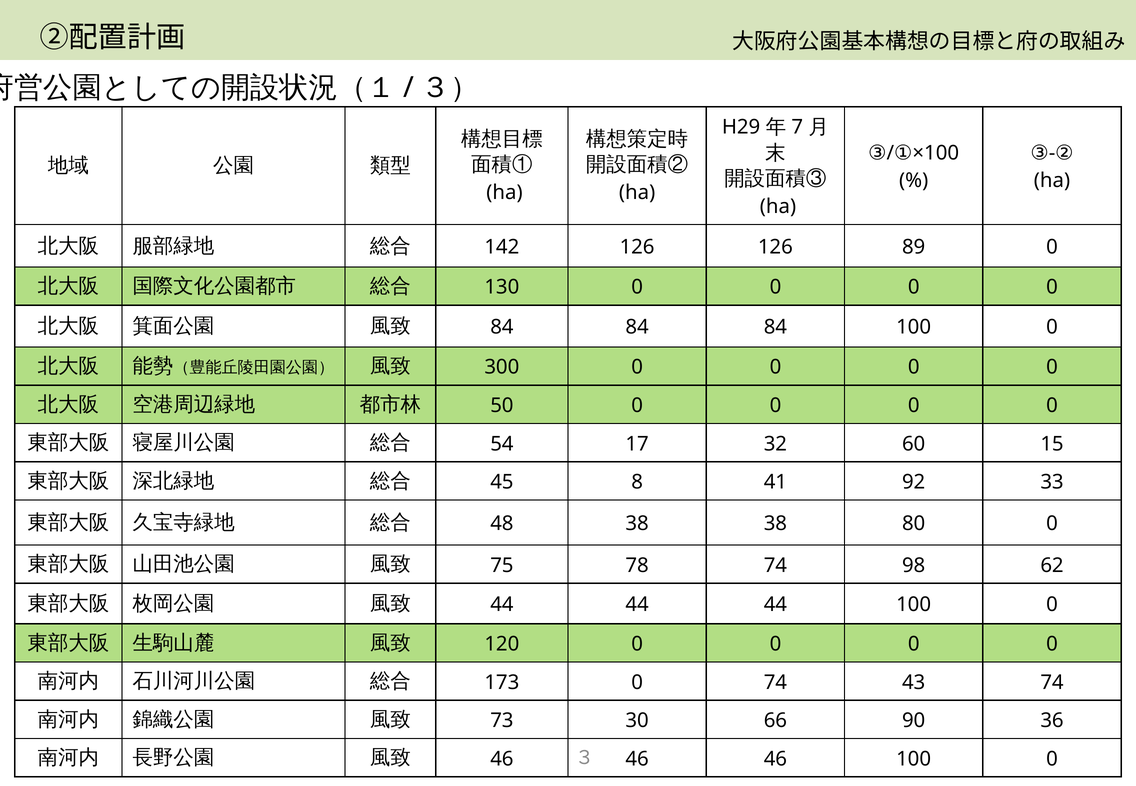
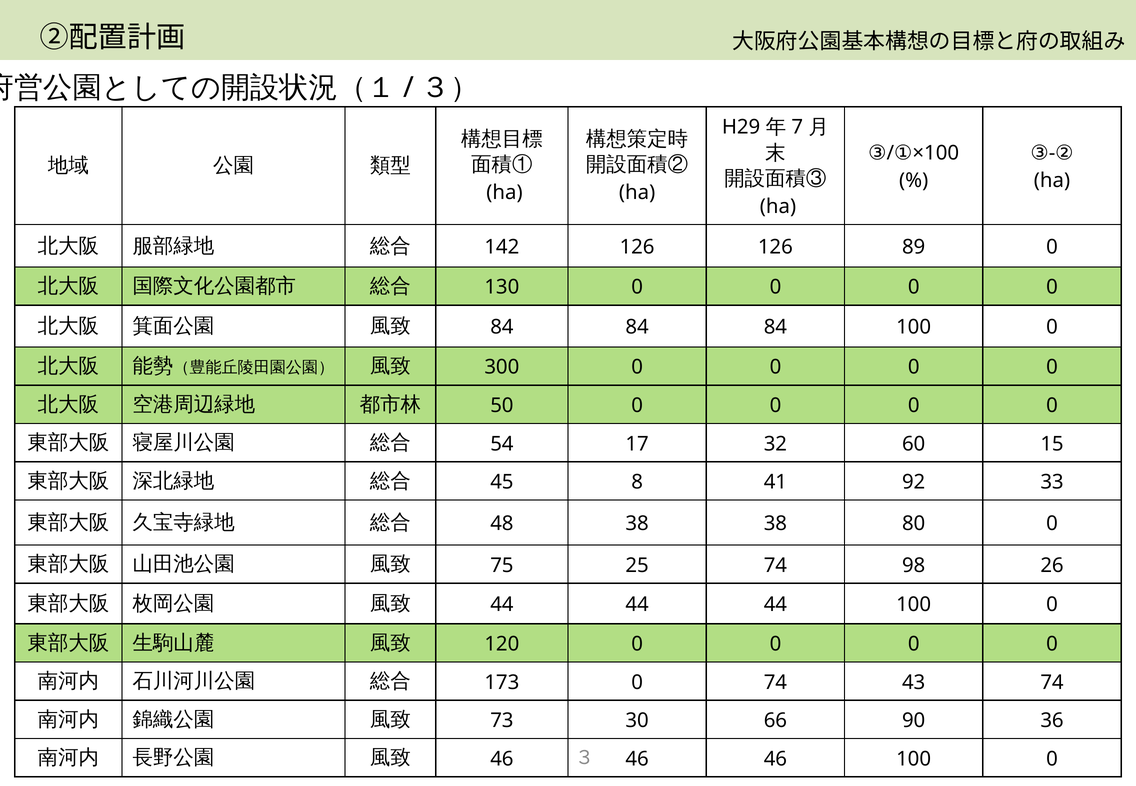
78: 78 -> 25
62: 62 -> 26
